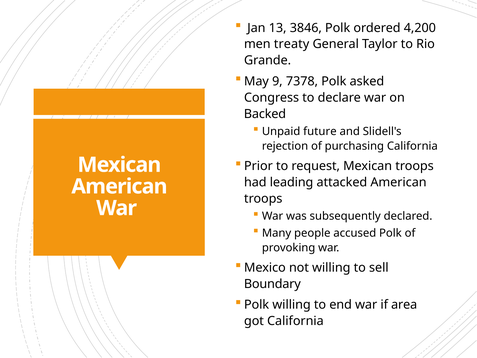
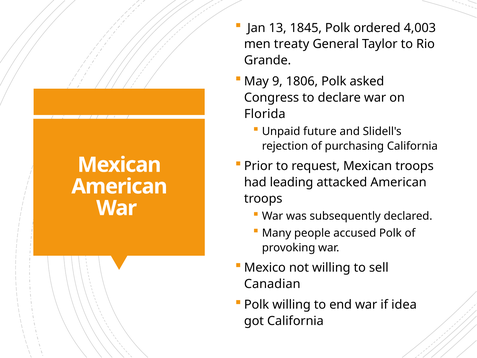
3846: 3846 -> 1845
4,200: 4,200 -> 4,003
7378: 7378 -> 1806
Backed: Backed -> Florida
Boundary: Boundary -> Canadian
area: area -> idea
